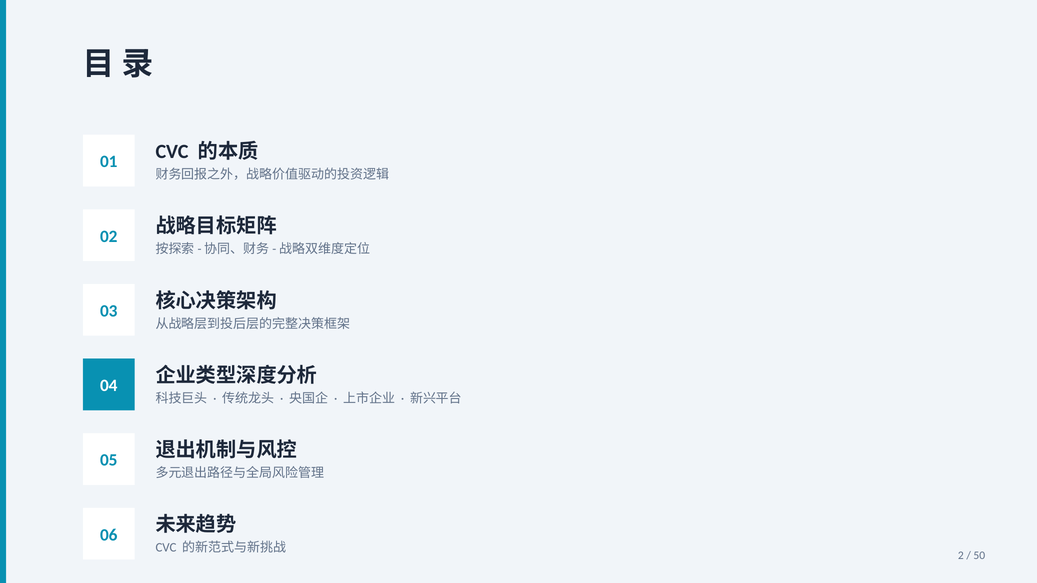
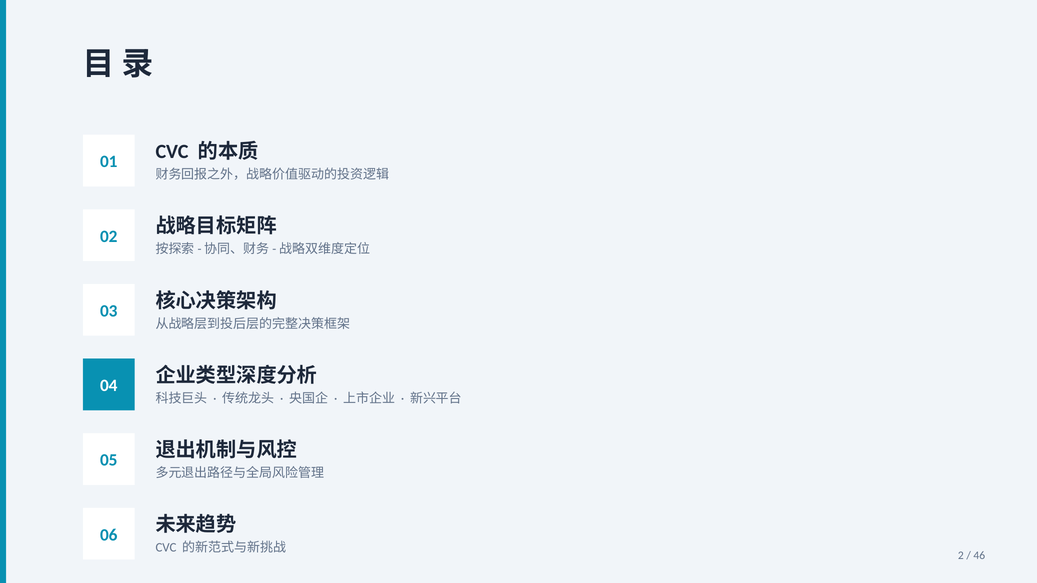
50: 50 -> 46
